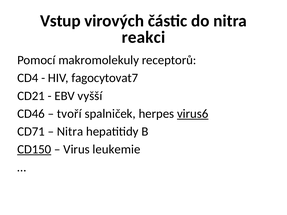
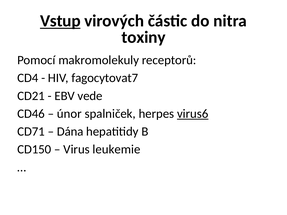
Vstup underline: none -> present
reakci: reakci -> toxiny
vyšší: vyšší -> vede
tvoří: tvoří -> únor
Nitra at (70, 132): Nitra -> Dána
CD150 underline: present -> none
